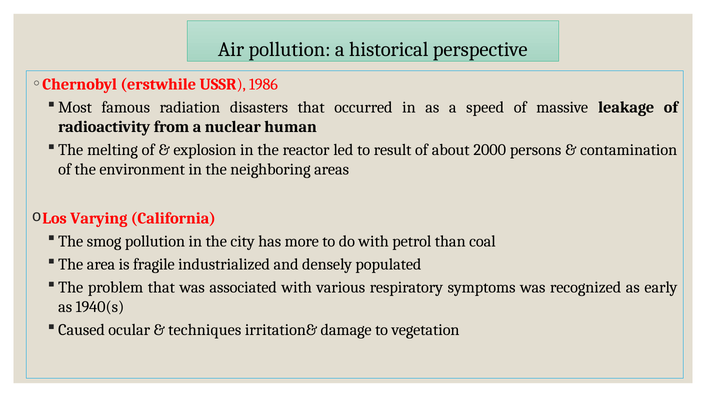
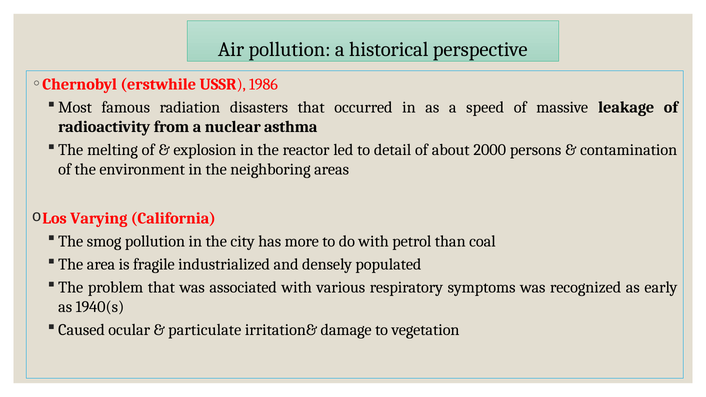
human: human -> asthma
result: result -> detail
techniques: techniques -> particulate
